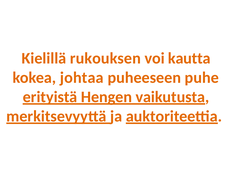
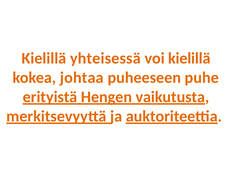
rukouksen: rukouksen -> yhteisessä
voi kautta: kautta -> kielillä
